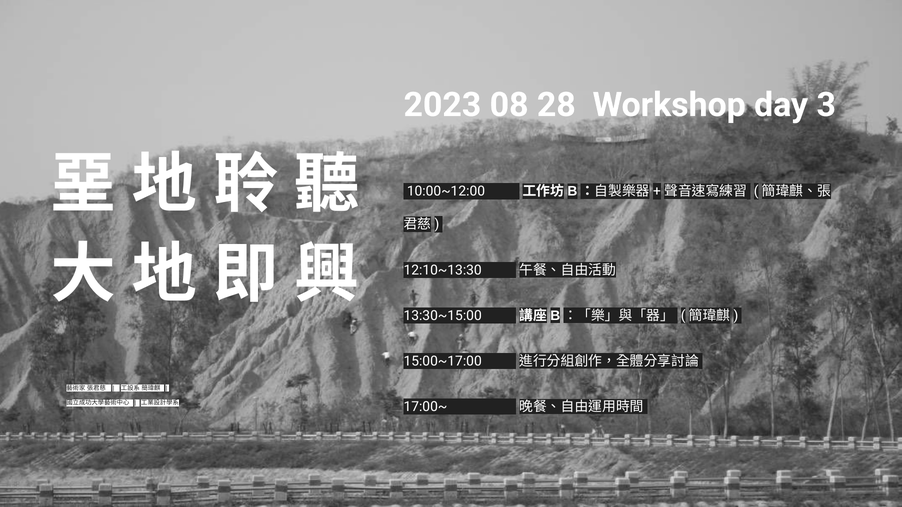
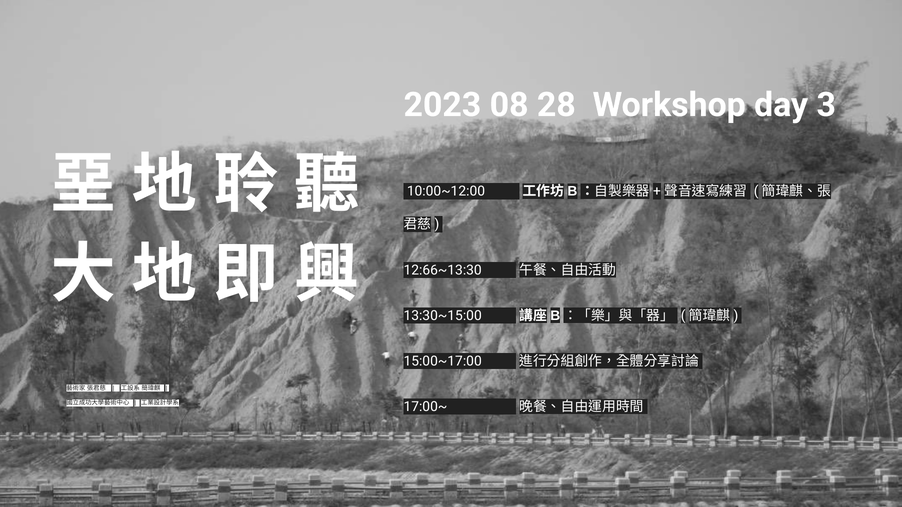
12:10~13:30: 12:10~13:30 -> 12:66~13:30
